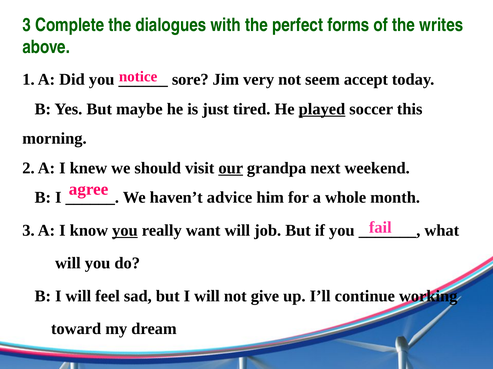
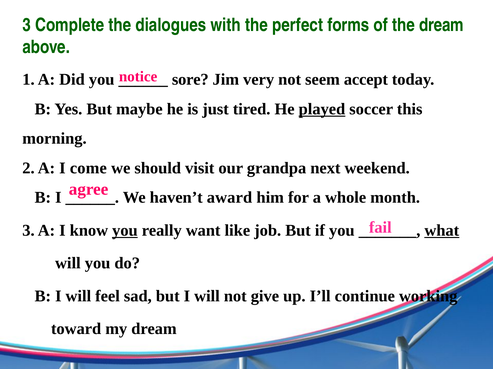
the writes: writes -> dream
knew: knew -> come
our underline: present -> none
advice: advice -> award
want will: will -> like
what underline: none -> present
